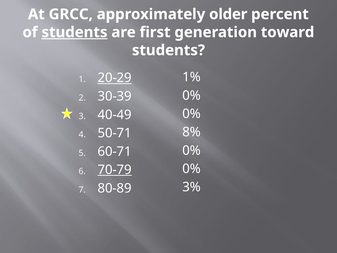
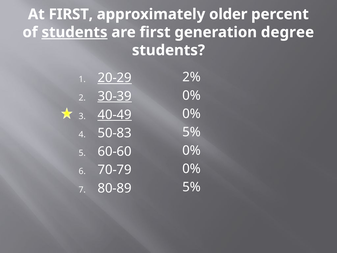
At GRCC: GRCC -> FIRST
toward: toward -> degree
1%: 1% -> 2%
30-39 underline: none -> present
40-49 underline: none -> present
8% at (192, 132): 8% -> 5%
50-71: 50-71 -> 50-83
60-71: 60-71 -> 60-60
70-79 underline: present -> none
3% at (192, 187): 3% -> 5%
